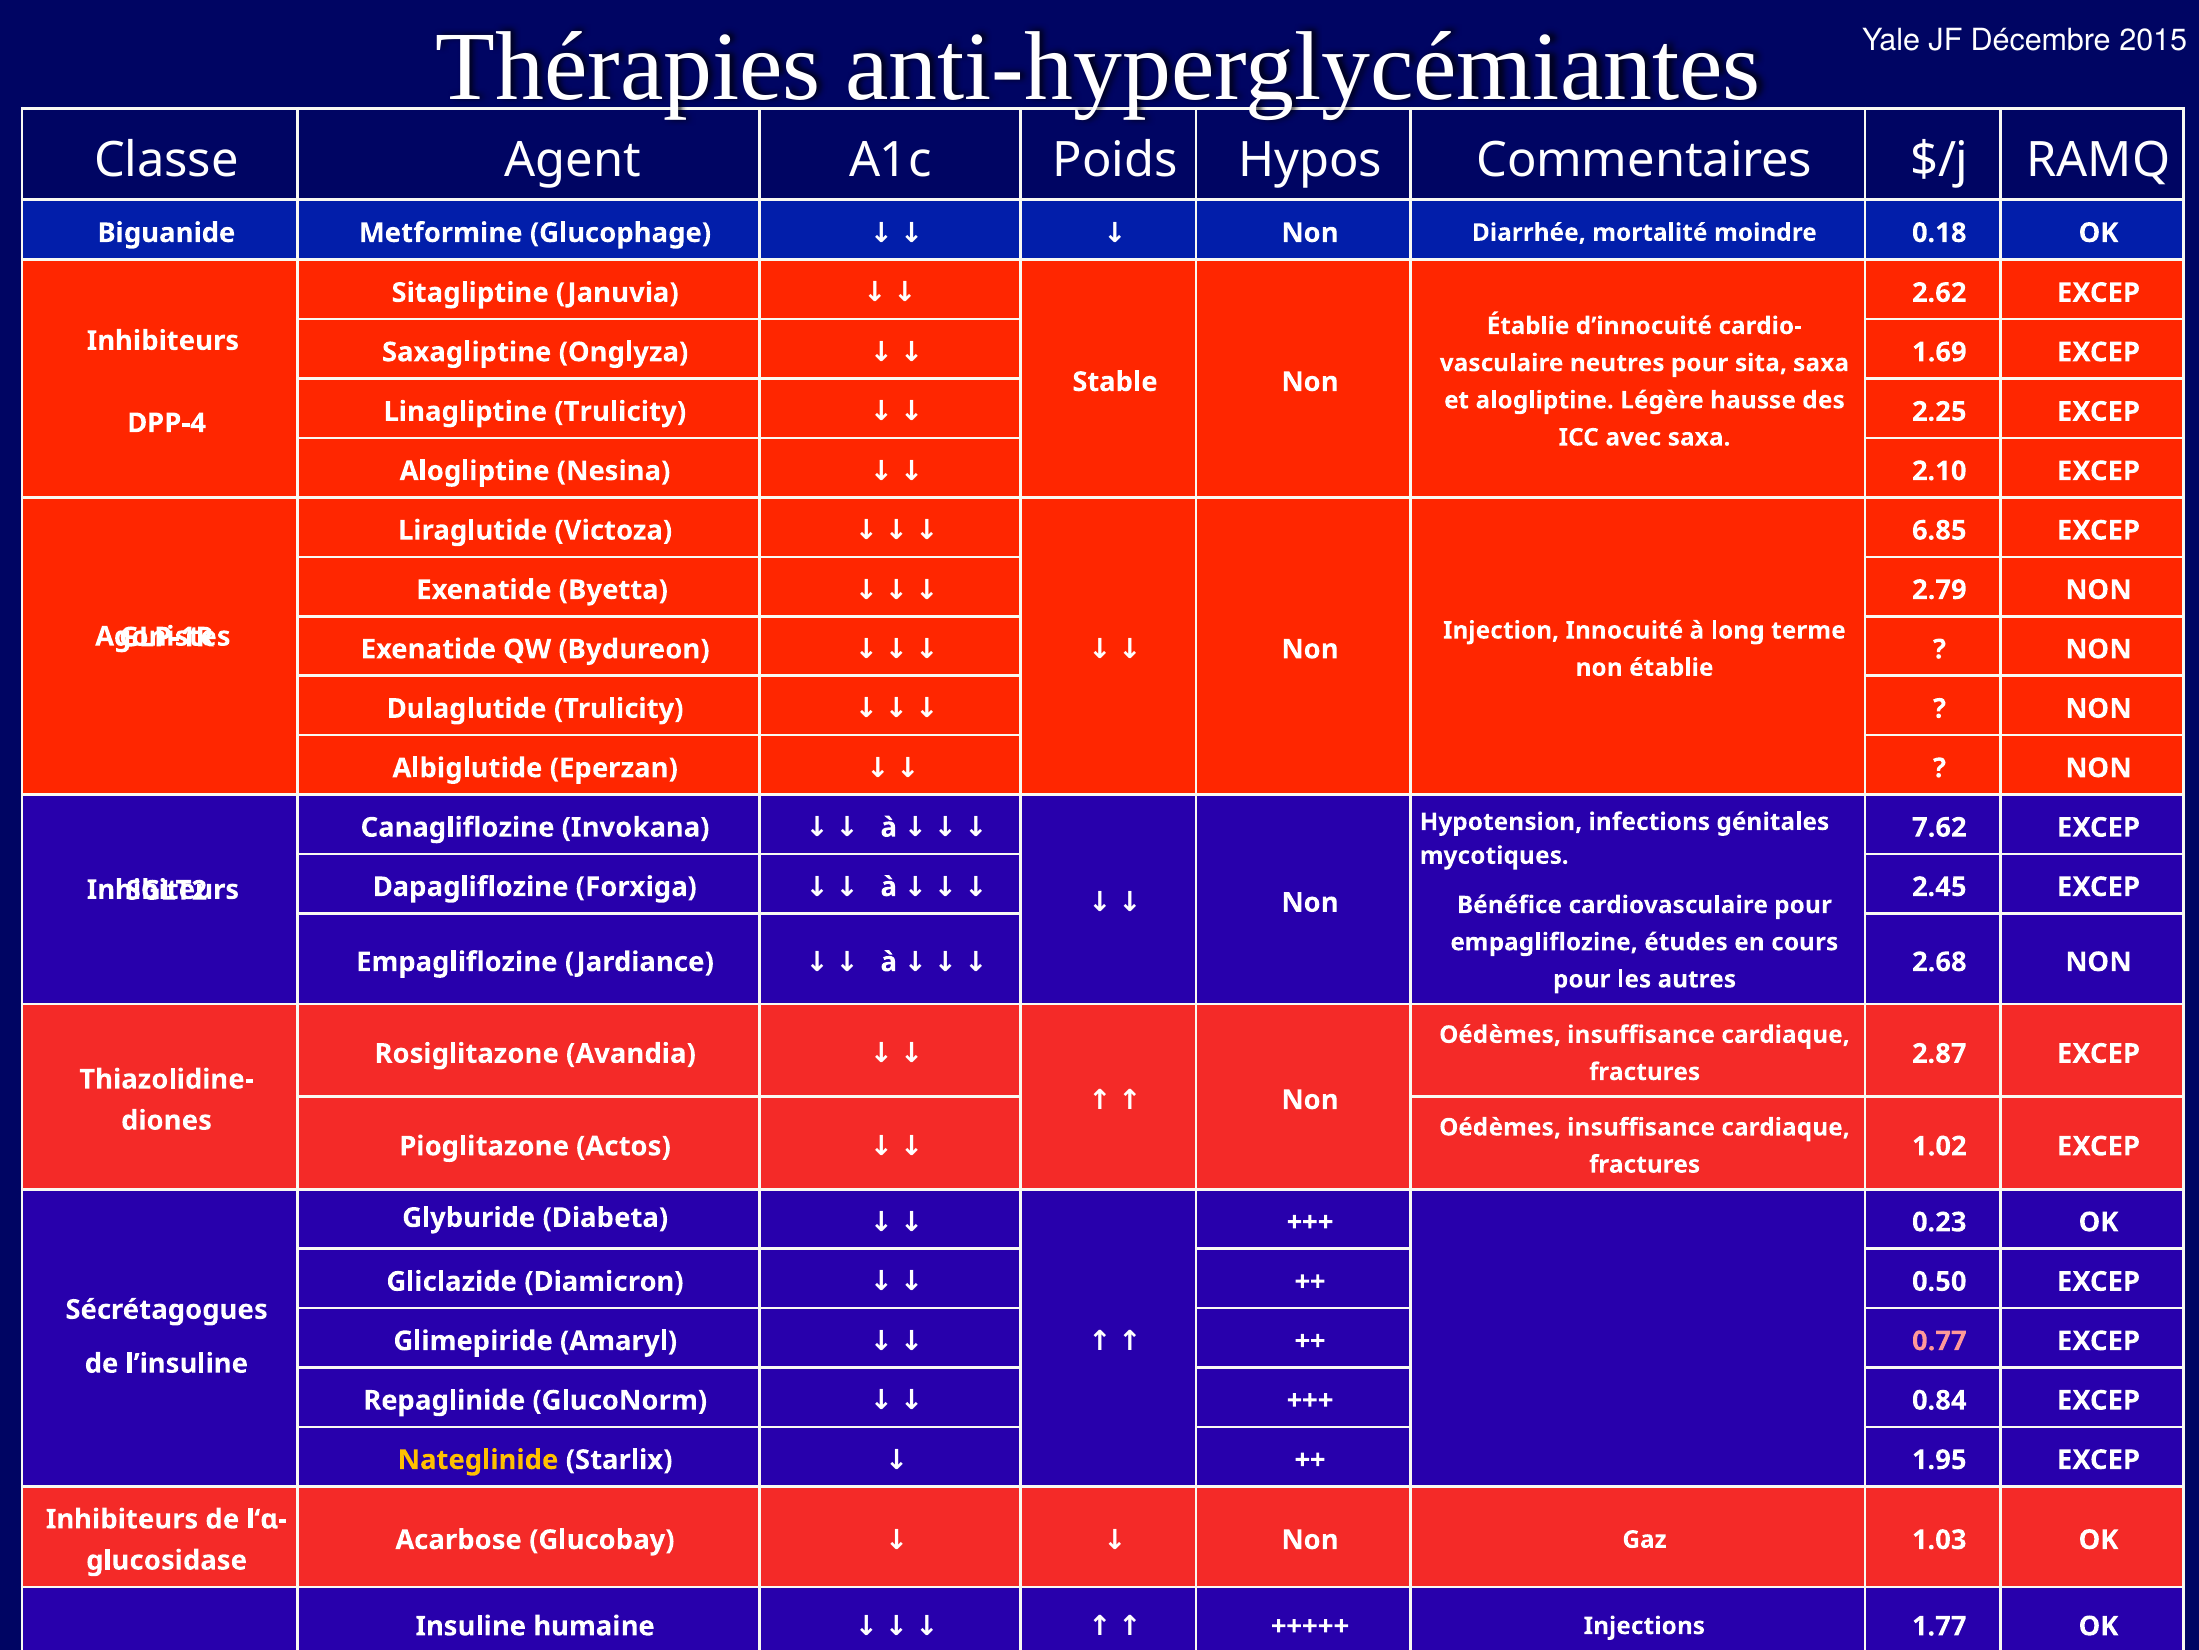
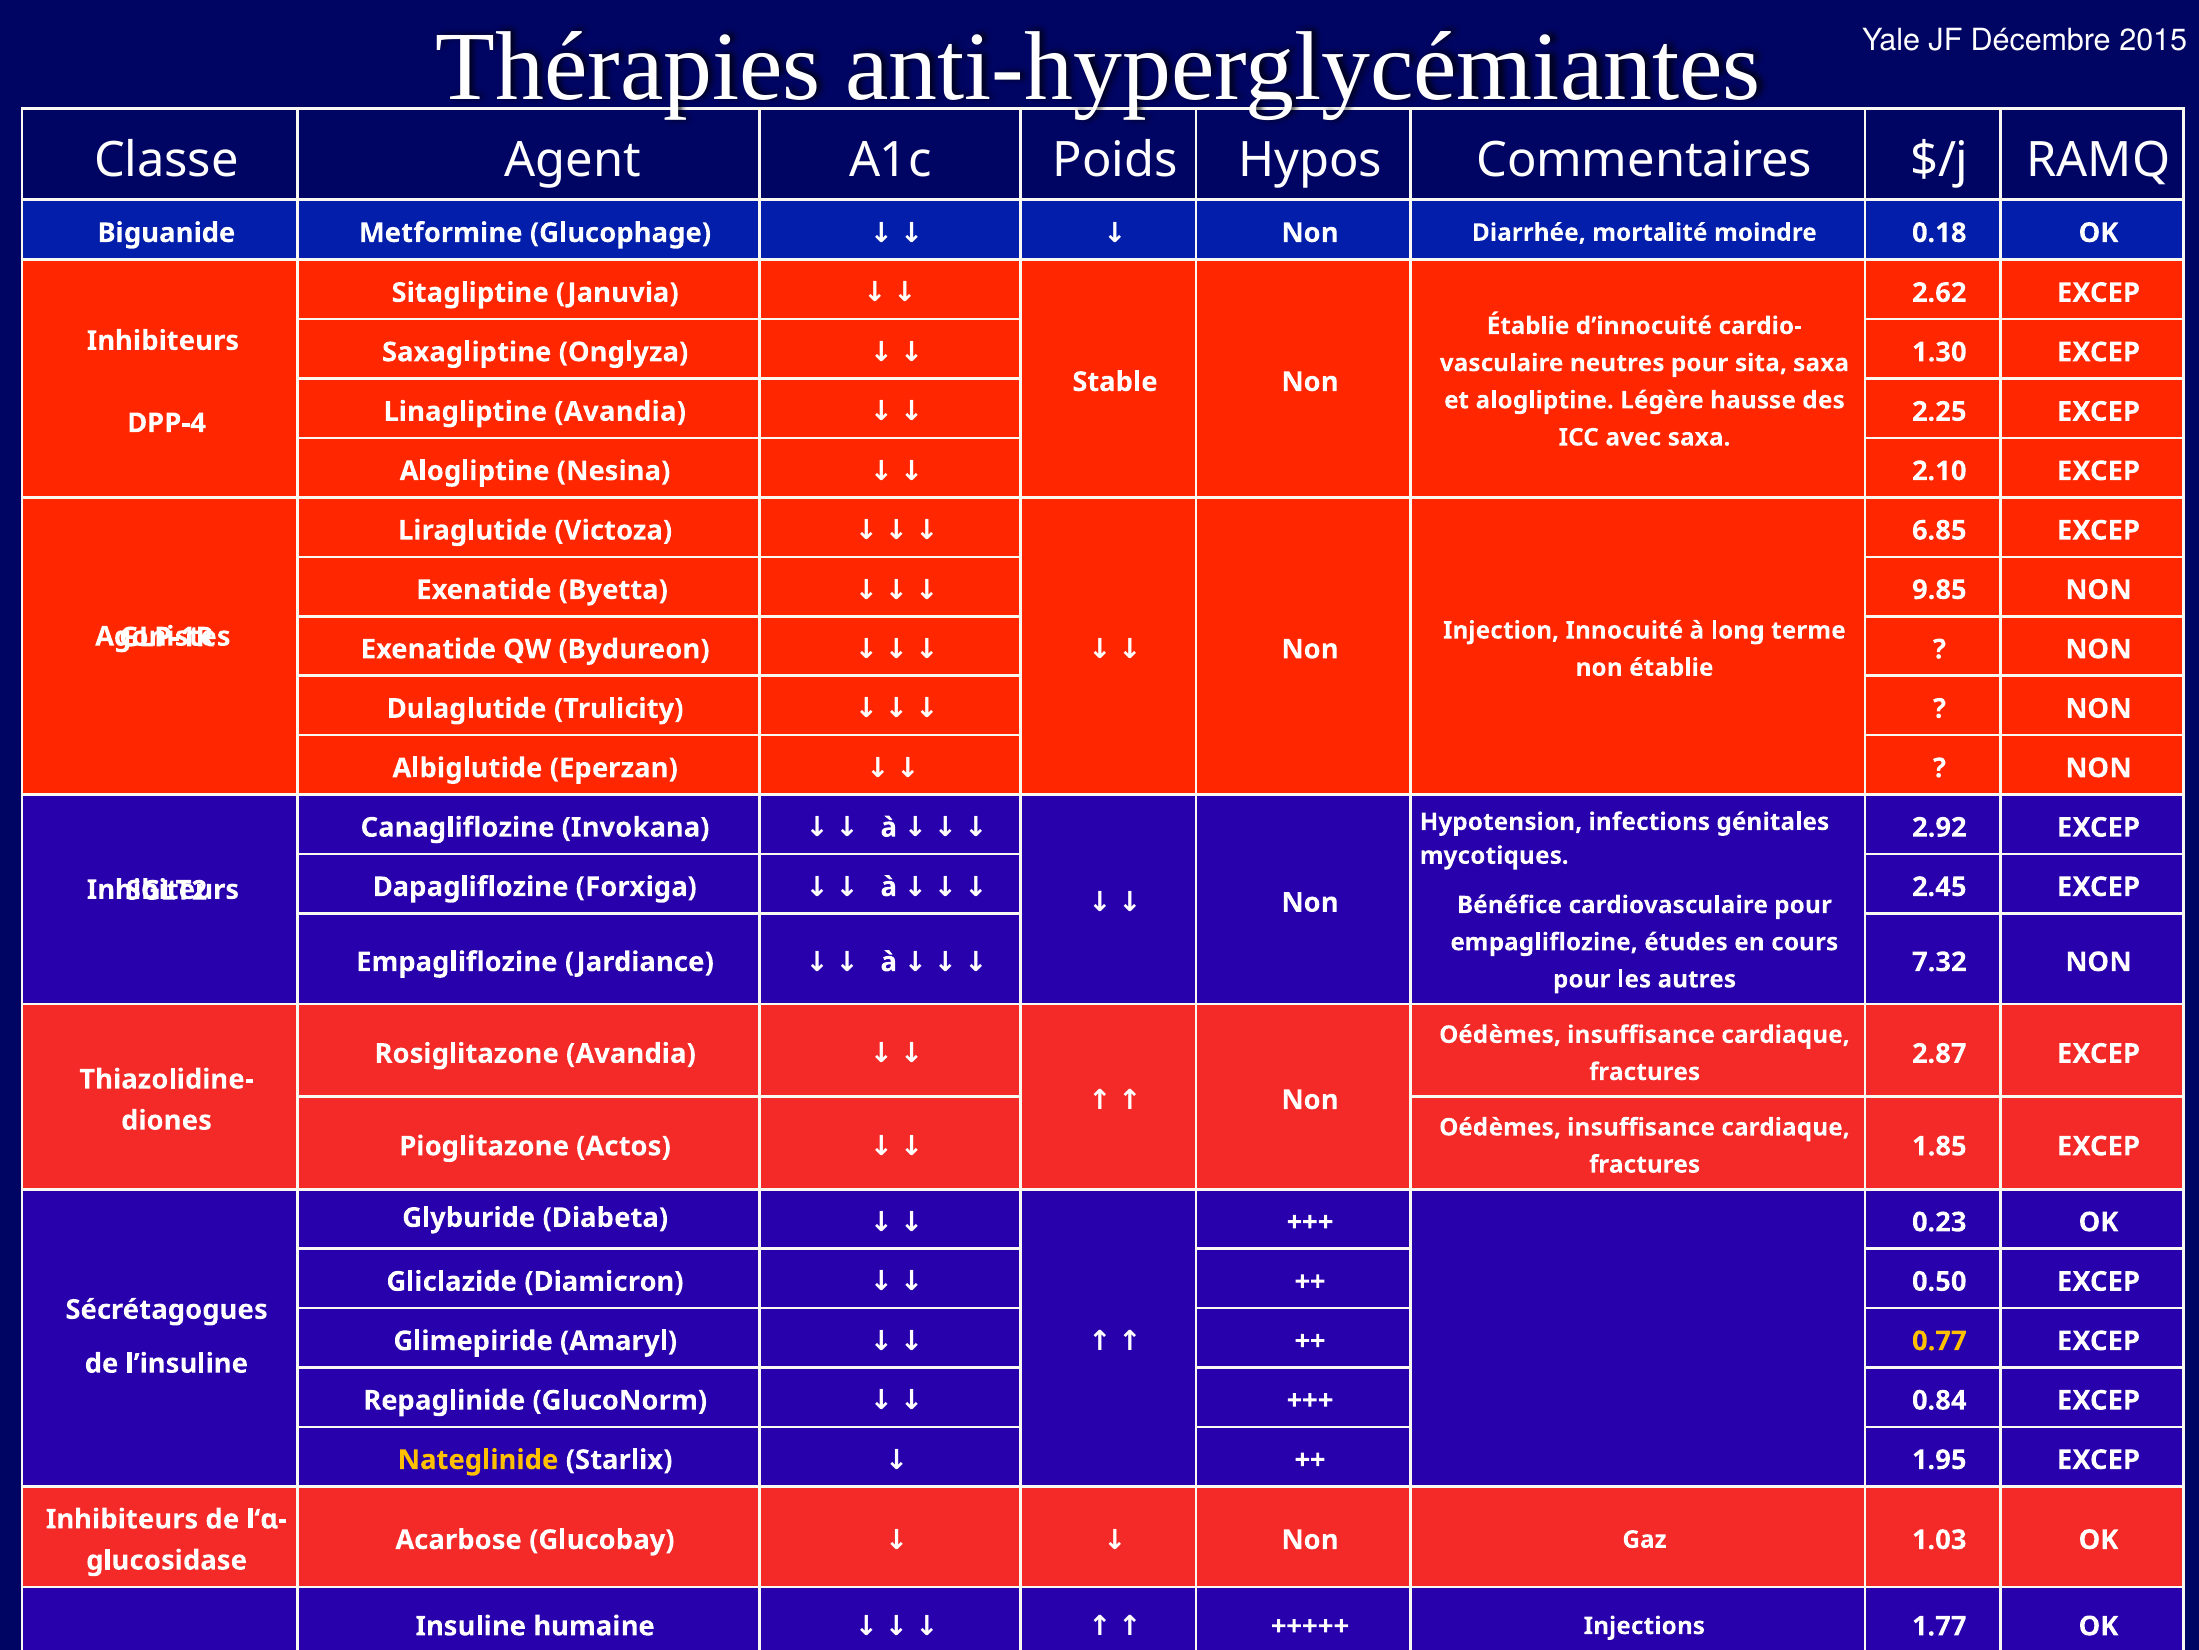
1.69: 1.69 -> 1.30
Linagliptine Trulicity: Trulicity -> Avandia
2.79: 2.79 -> 9.85
7.62: 7.62 -> 2.92
2.68: 2.68 -> 7.32
1.02: 1.02 -> 1.85
0.77 colour: pink -> yellow
